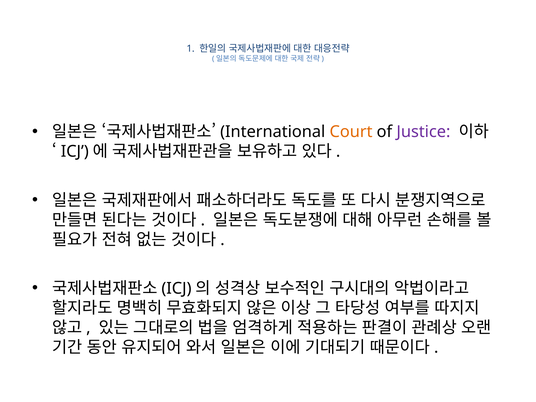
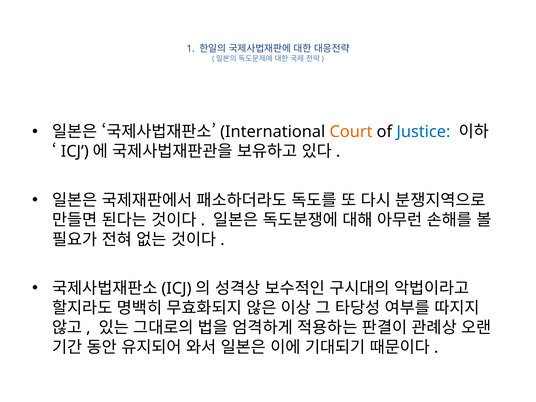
Justice colour: purple -> blue
